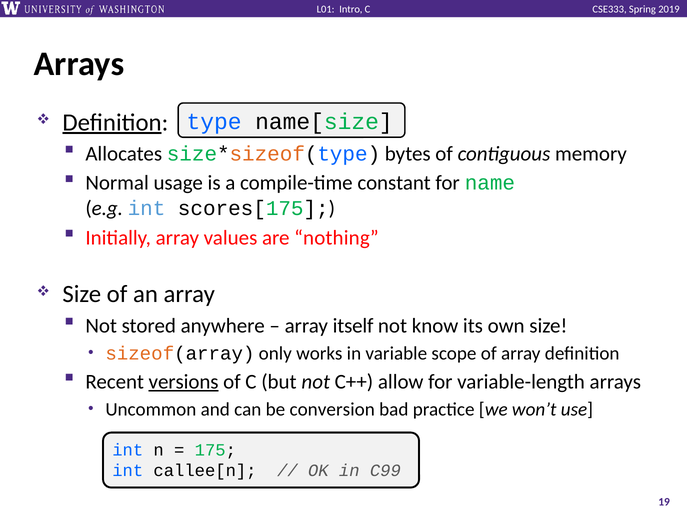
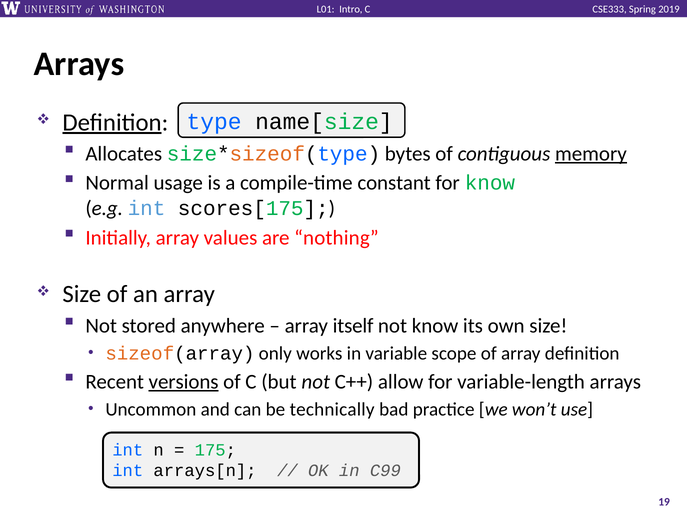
memory underline: none -> present
for name: name -> know
conversion: conversion -> technically
callee[n: callee[n -> arrays[n
